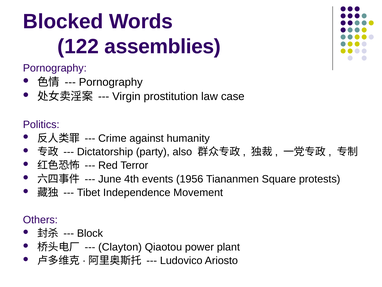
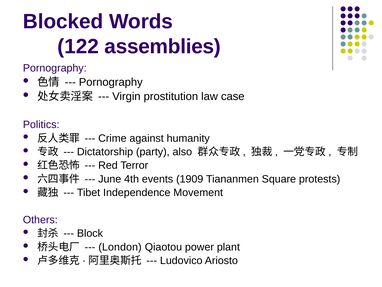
1956: 1956 -> 1909
Clayton: Clayton -> London
